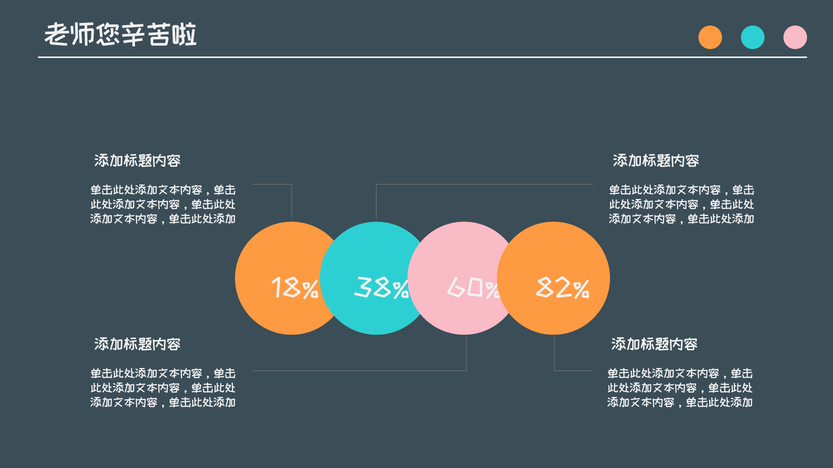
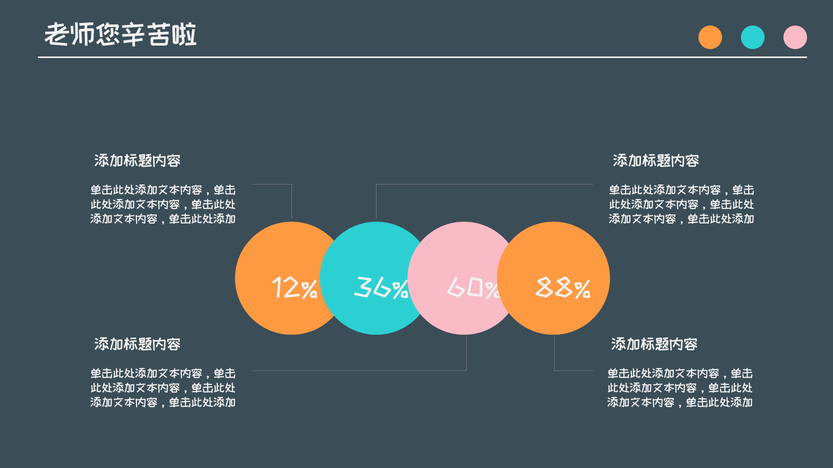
18%: 18% -> 12%
38%: 38% -> 36%
82%: 82% -> 88%
